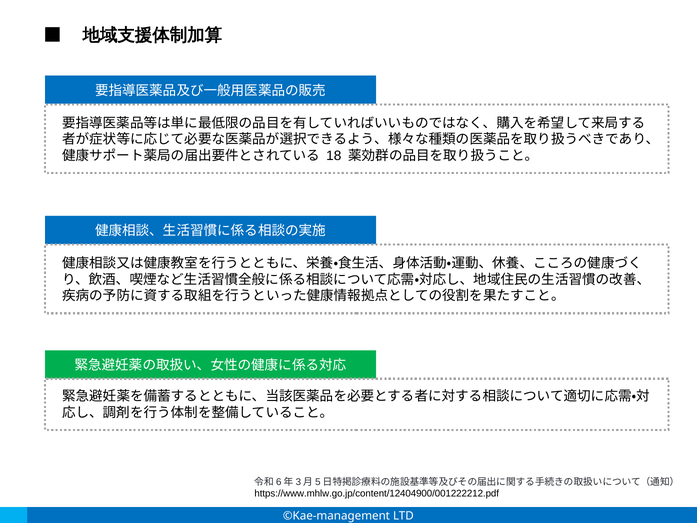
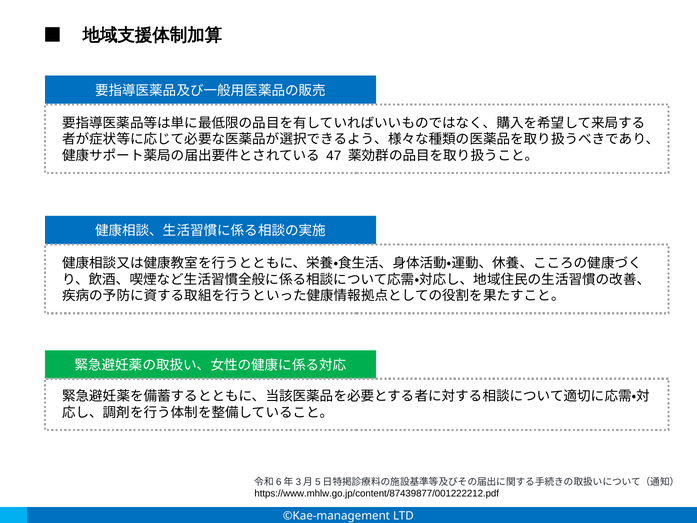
18: 18 -> 47
https://www.mhlw.go.jp/content/12404900/001222212.pdf: https://www.mhlw.go.jp/content/12404900/001222212.pdf -> https://www.mhlw.go.jp/content/87439877/001222212.pdf
